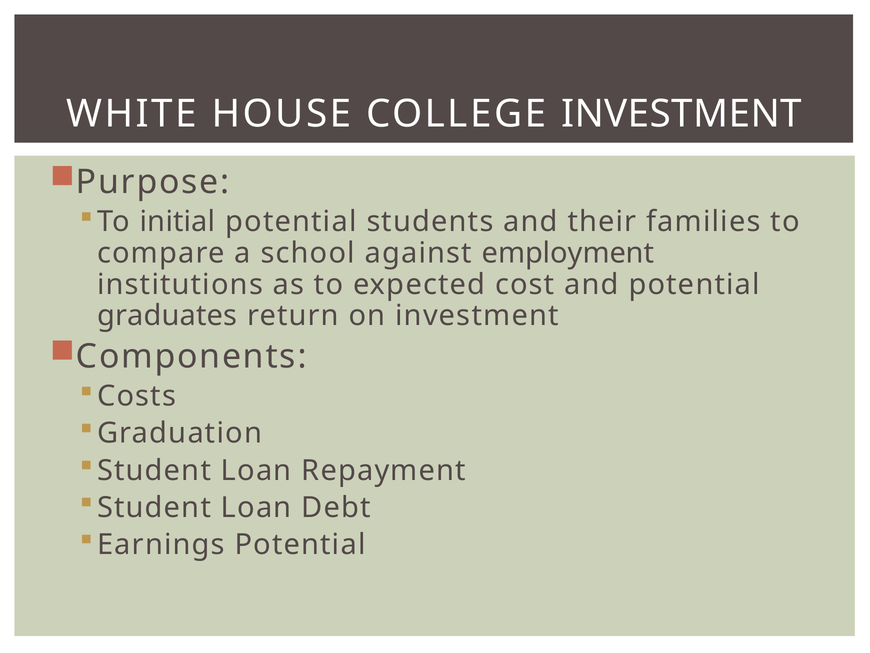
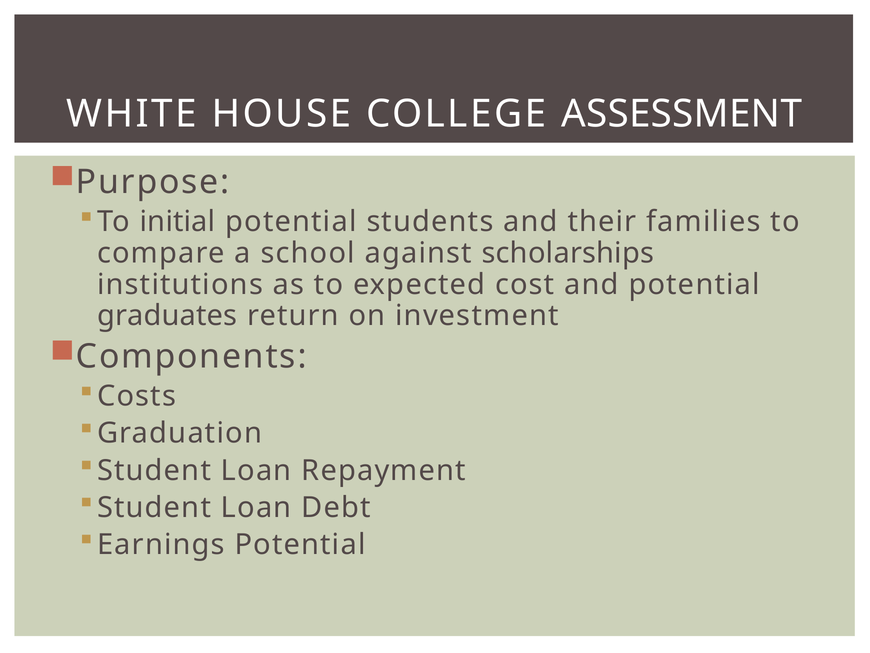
COLLEGE INVESTMENT: INVESTMENT -> ASSESSMENT
employment: employment -> scholarships
